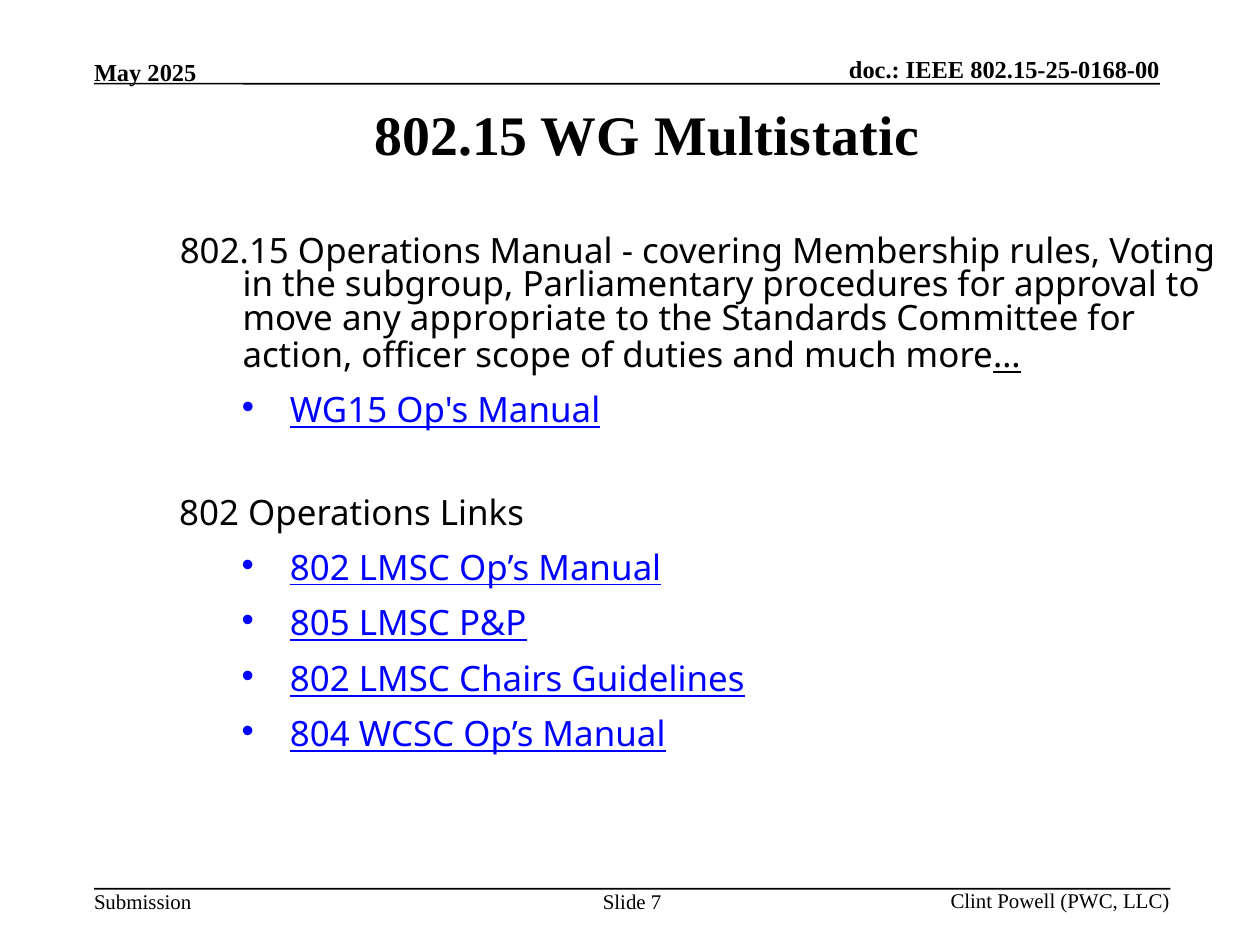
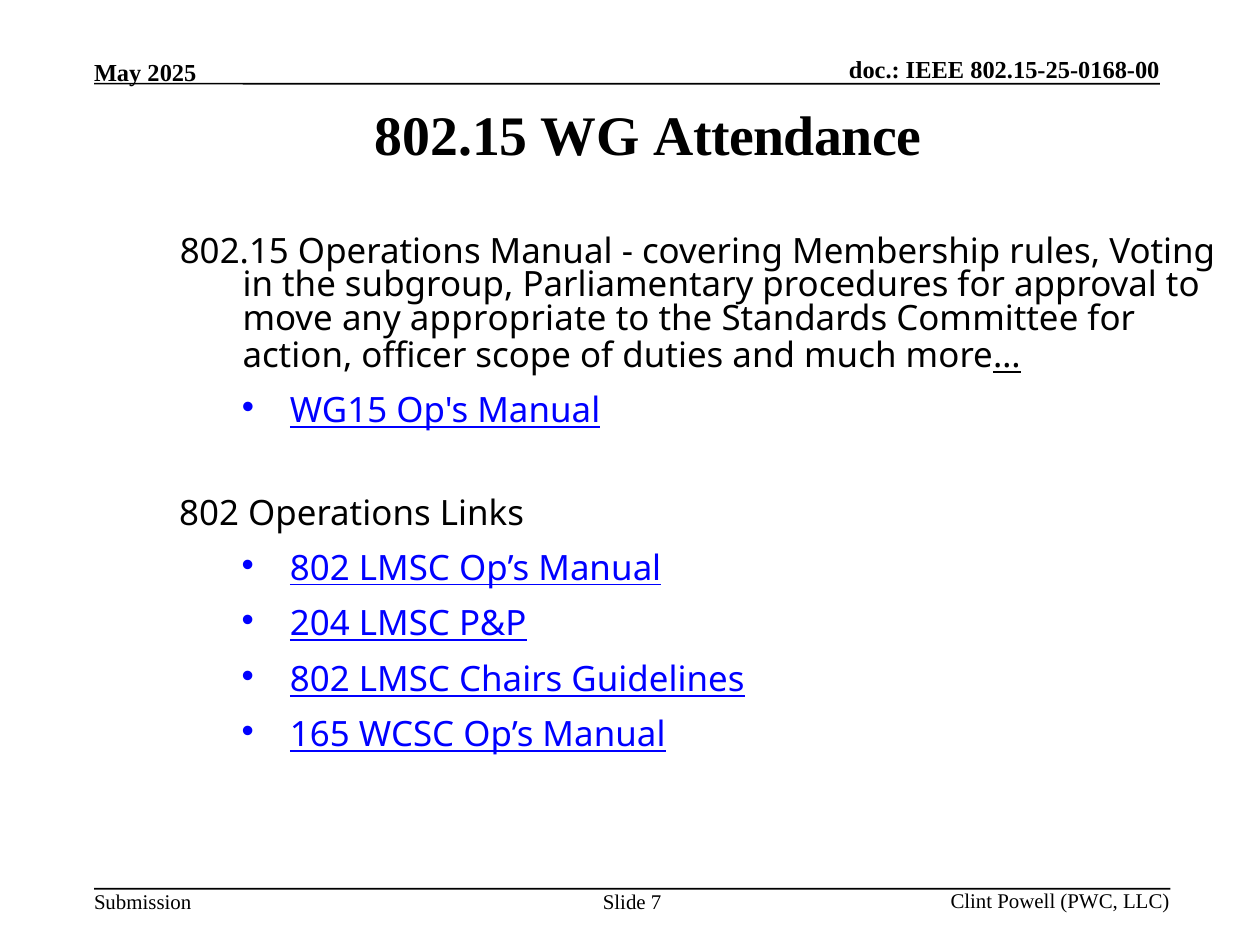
Multistatic: Multistatic -> Attendance
805: 805 -> 204
804: 804 -> 165
